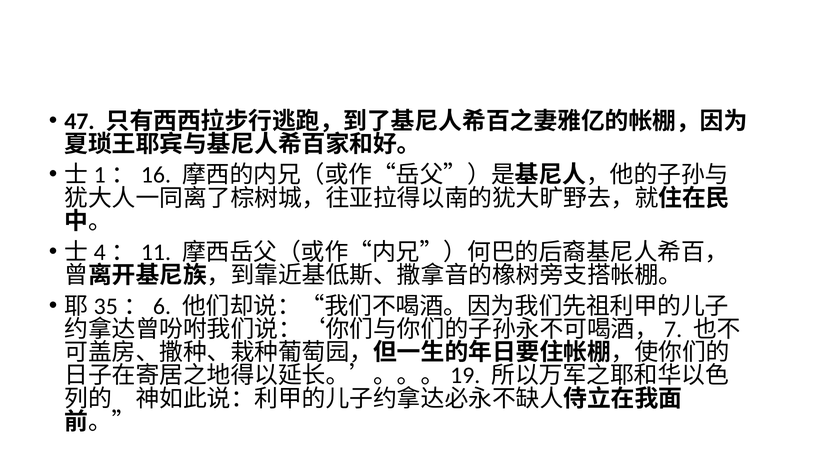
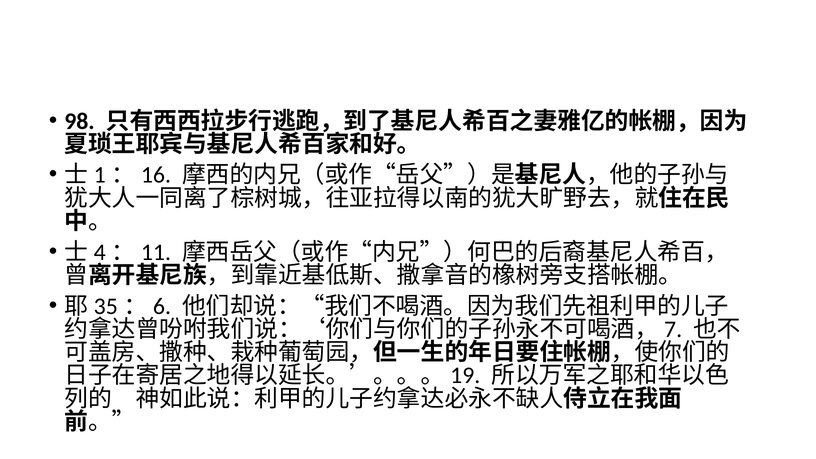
47: 47 -> 98
